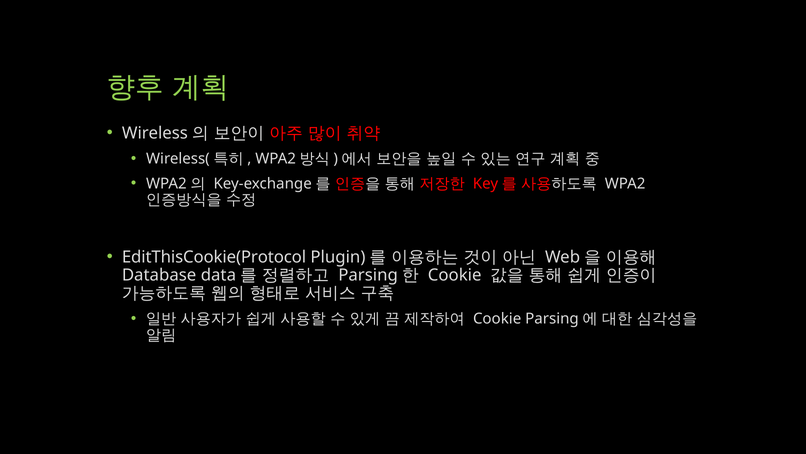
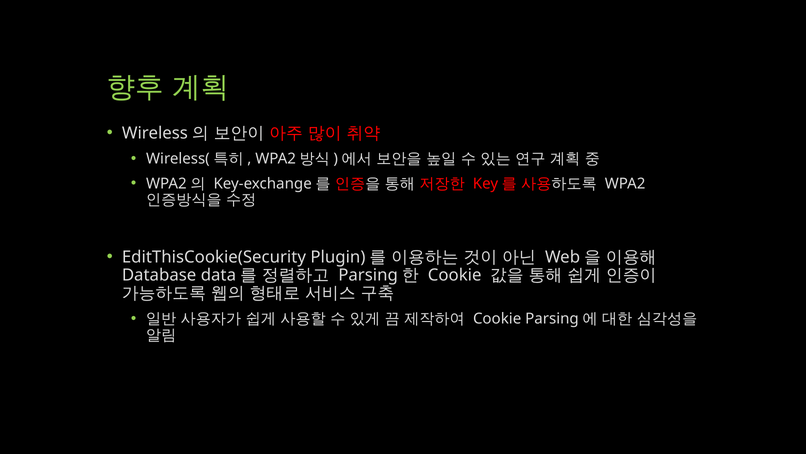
EditThisCookie(Protocol: EditThisCookie(Protocol -> EditThisCookie(Security
